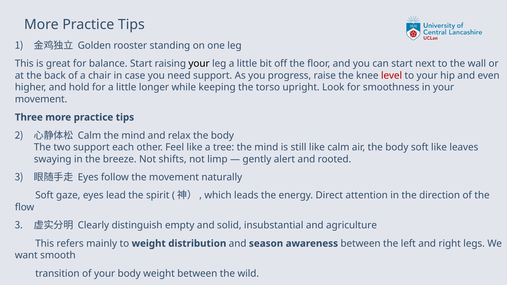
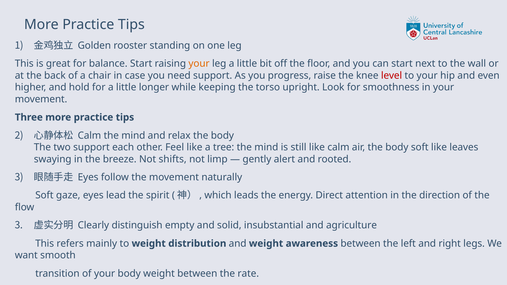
your at (199, 64) colour: black -> orange
and season: season -> weight
wild: wild -> rate
